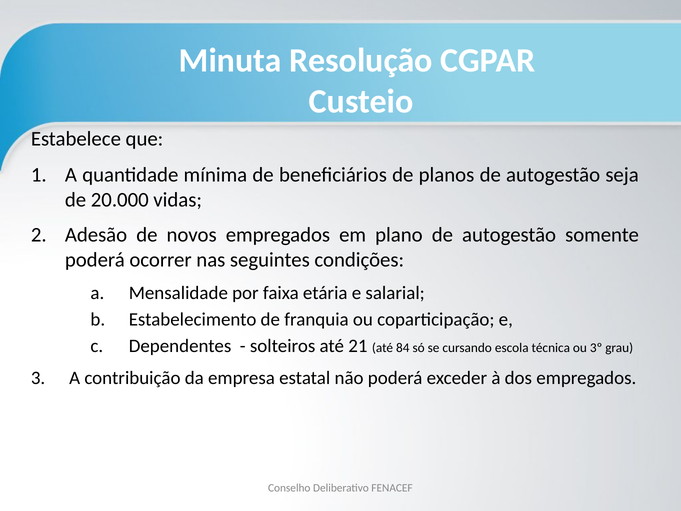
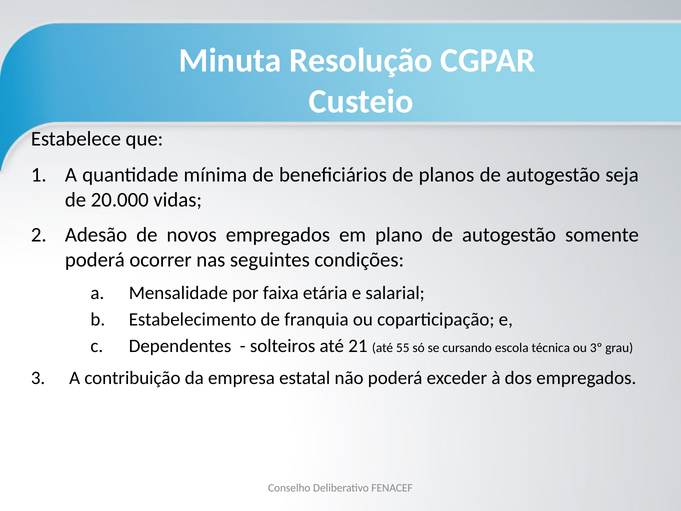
84: 84 -> 55
